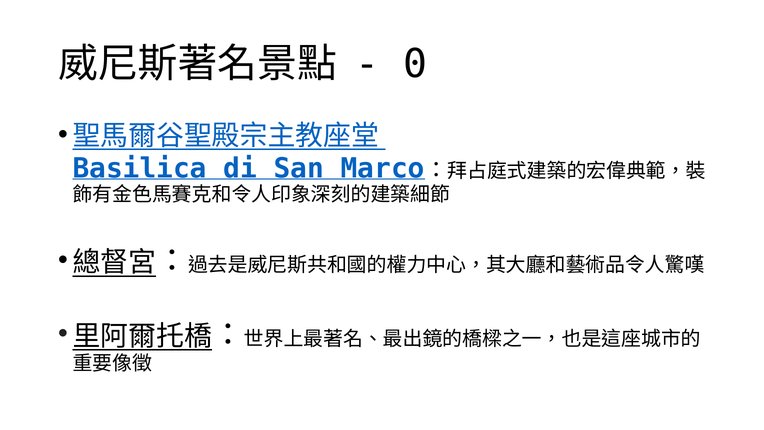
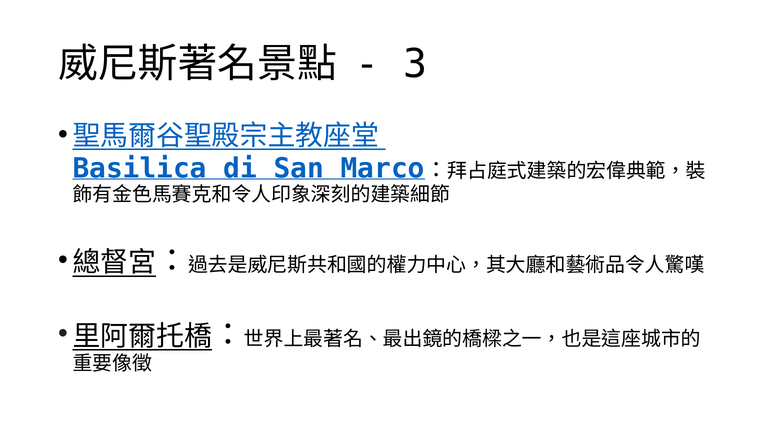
0: 0 -> 3
